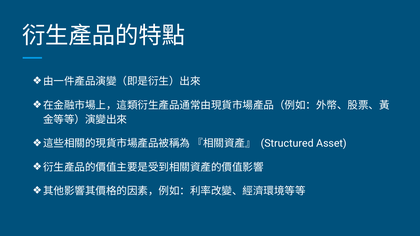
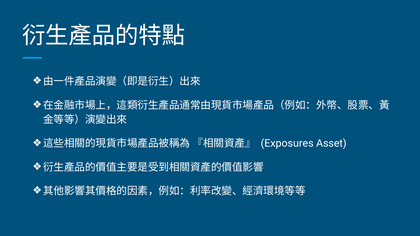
Structured: Structured -> Exposures
